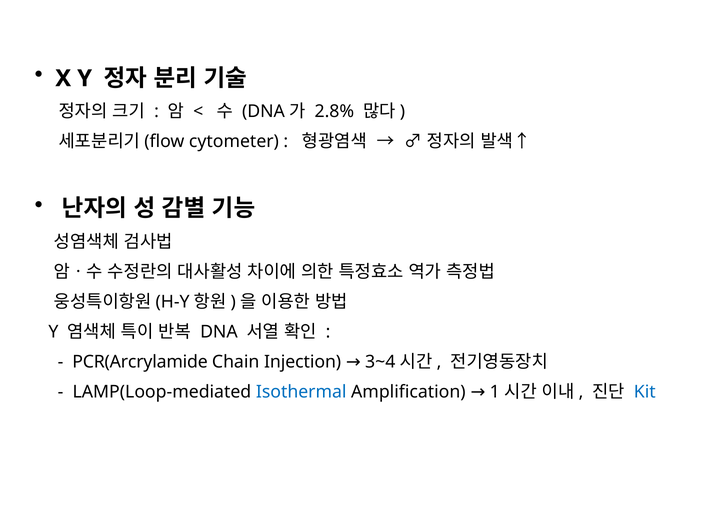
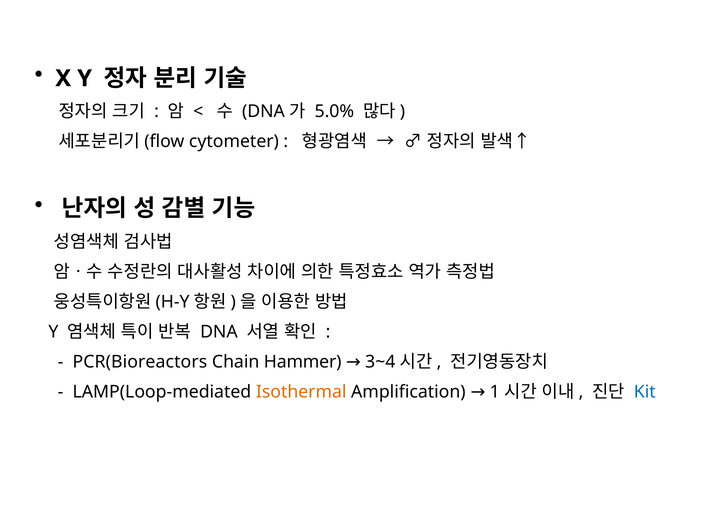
2.8%: 2.8% -> 5.0%
PCR(Arcrylamide: PCR(Arcrylamide -> PCR(Bioreactors
Injection: Injection -> Hammer
Isothermal colour: blue -> orange
